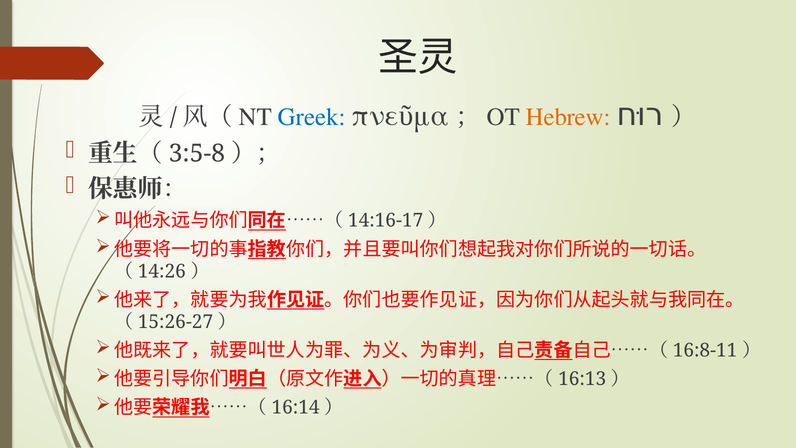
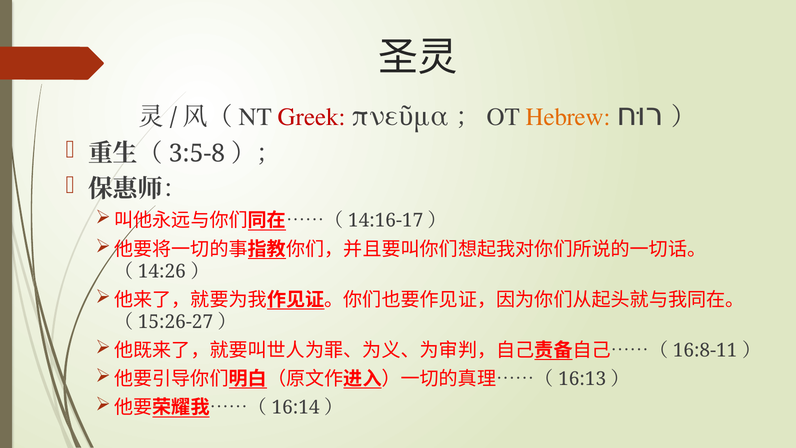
Greek colour: blue -> red
